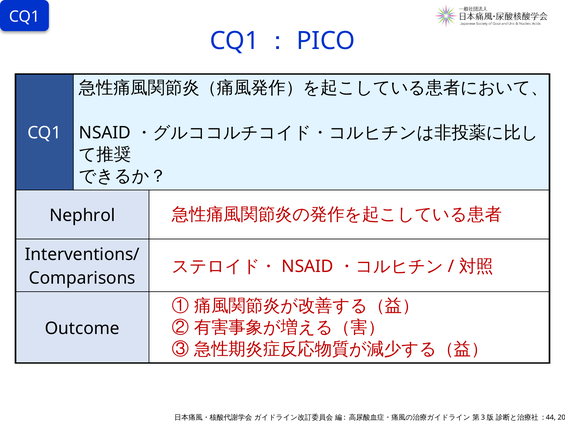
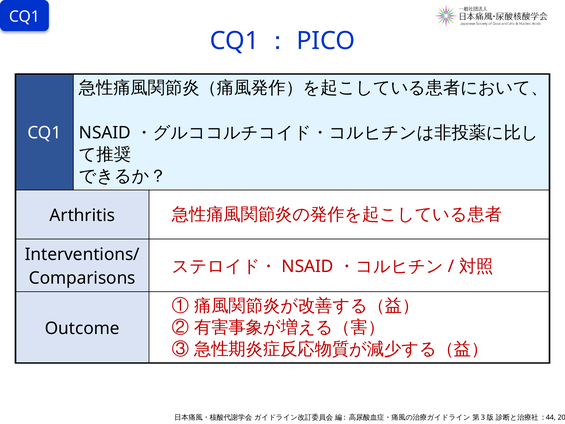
Nephrol: Nephrol -> Arthritis
